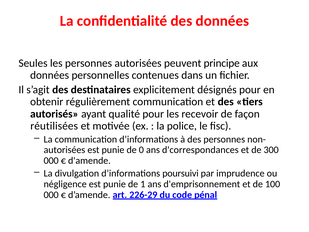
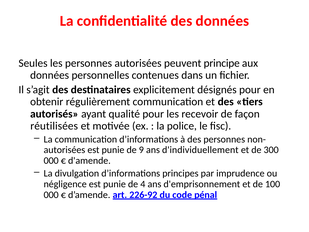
0: 0 -> 9
d'correspondances: d'correspondances -> d'individuellement
poursuivi: poursuivi -> principes
1: 1 -> 4
226-29: 226-29 -> 226-92
